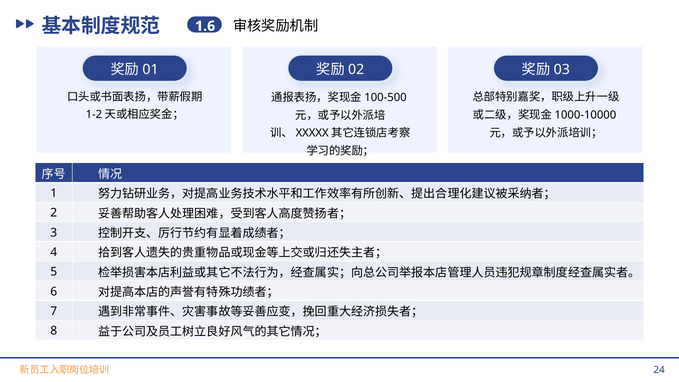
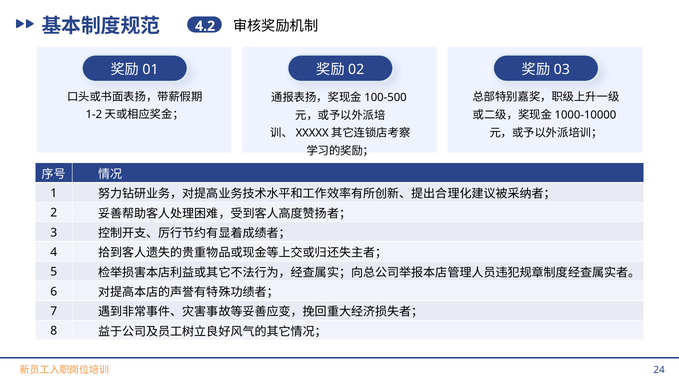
1.6: 1.6 -> 4.2
